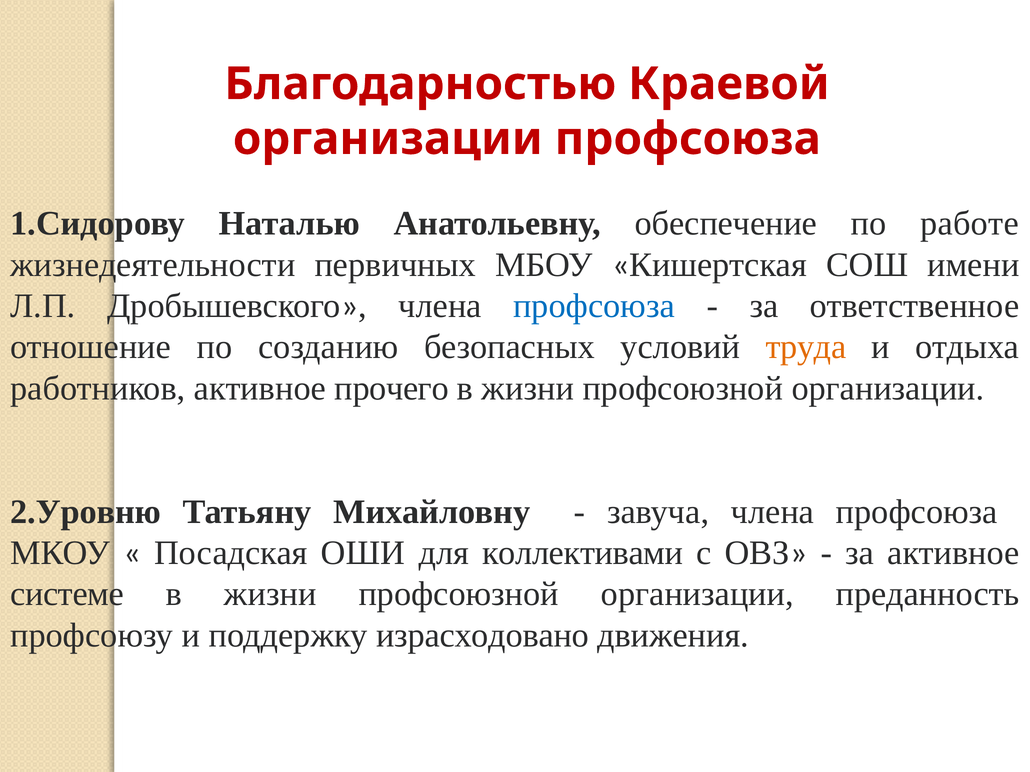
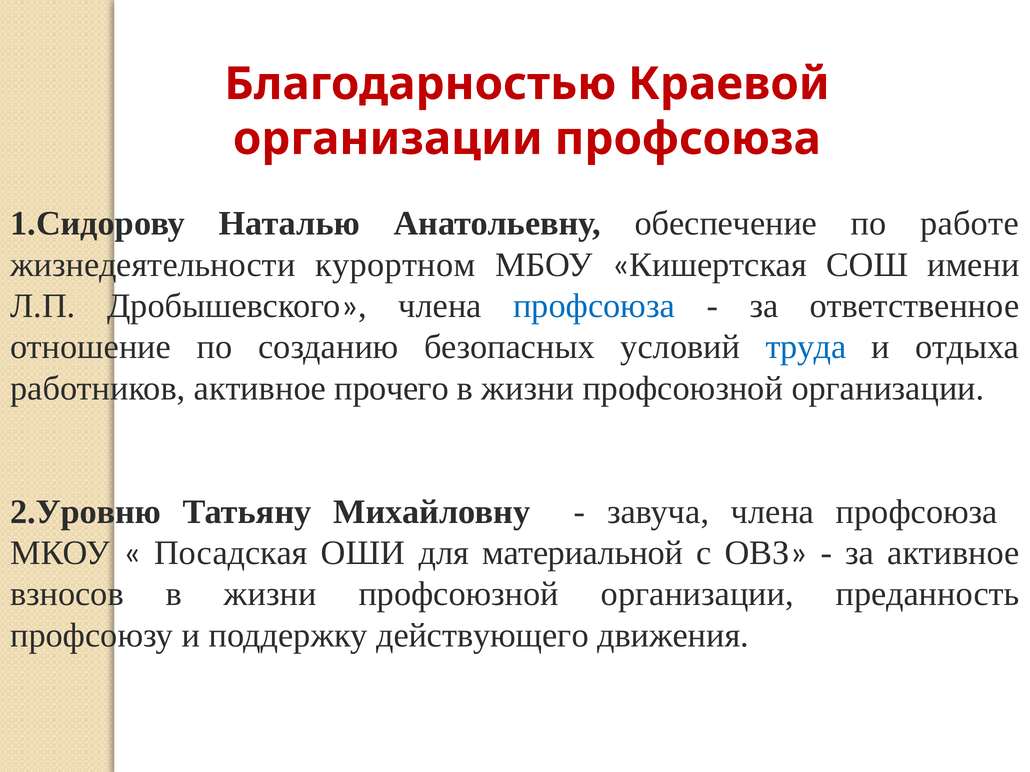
первичных: первичных -> курортном
труда colour: orange -> blue
коллективами: коллективами -> материальной
системе: системе -> взносов
израсходовано: израсходовано -> действующего
